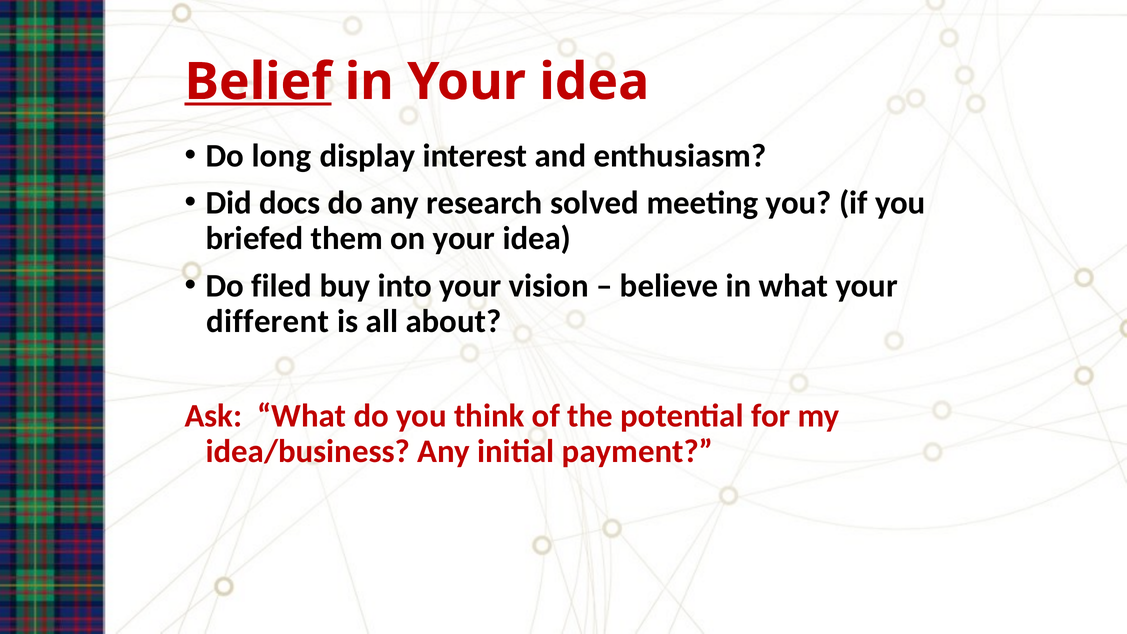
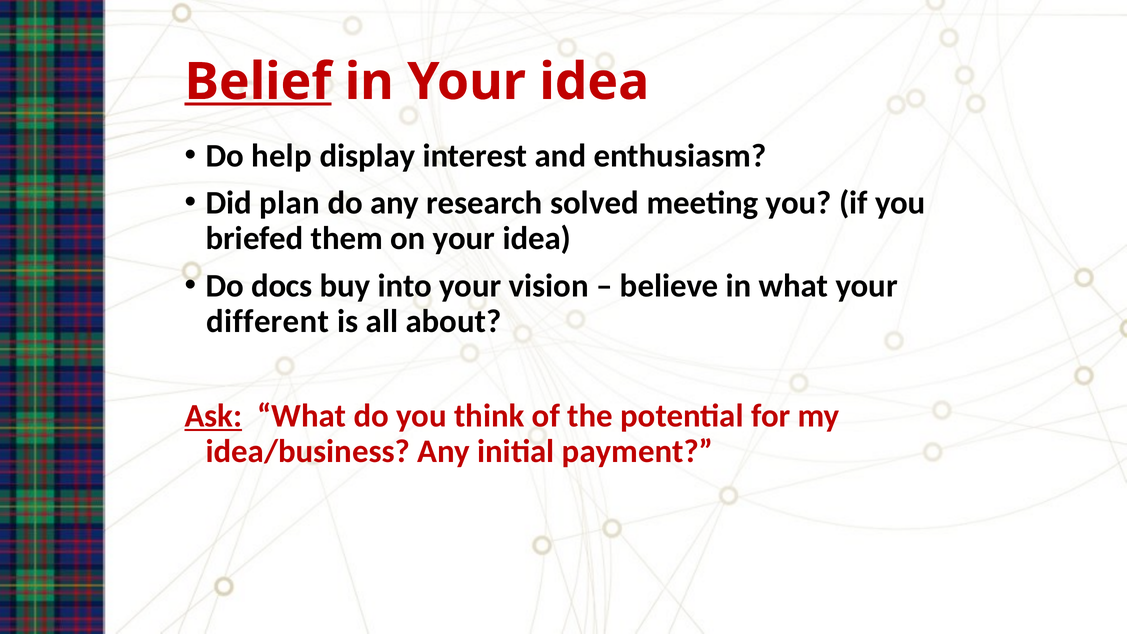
long: long -> help
docs: docs -> plan
filed: filed -> docs
Ask underline: none -> present
